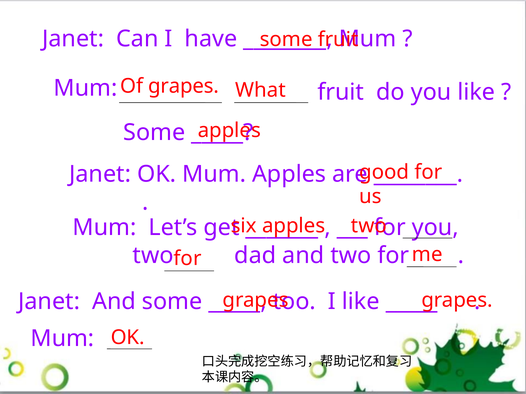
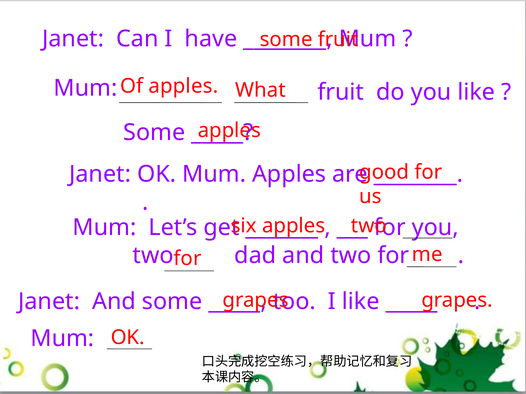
Of grapes: grapes -> apples
